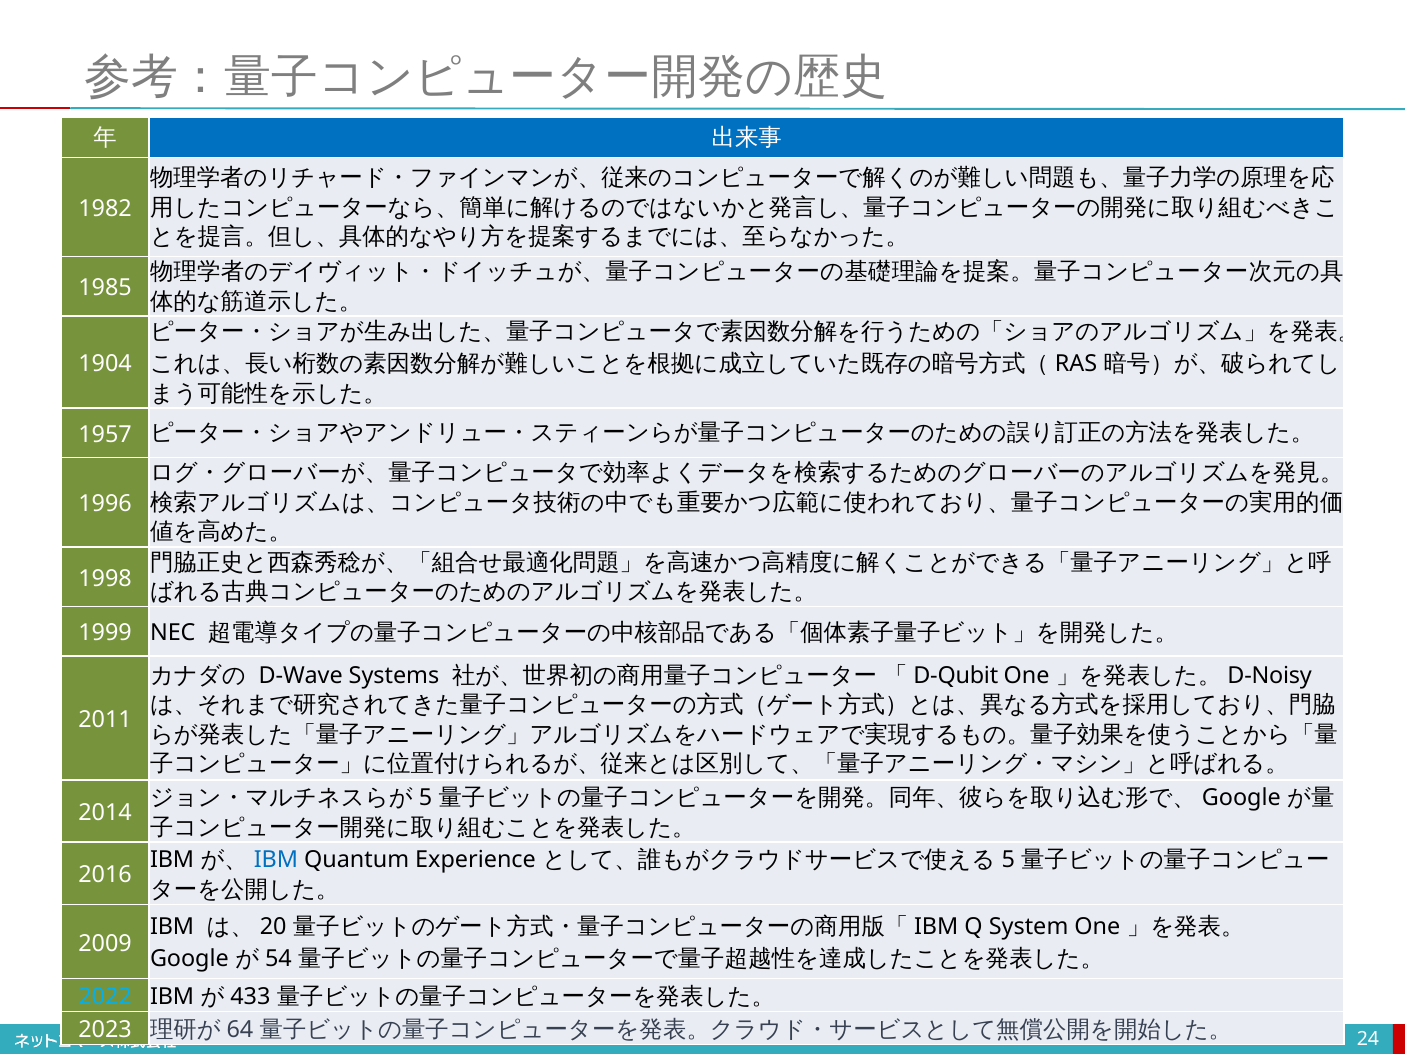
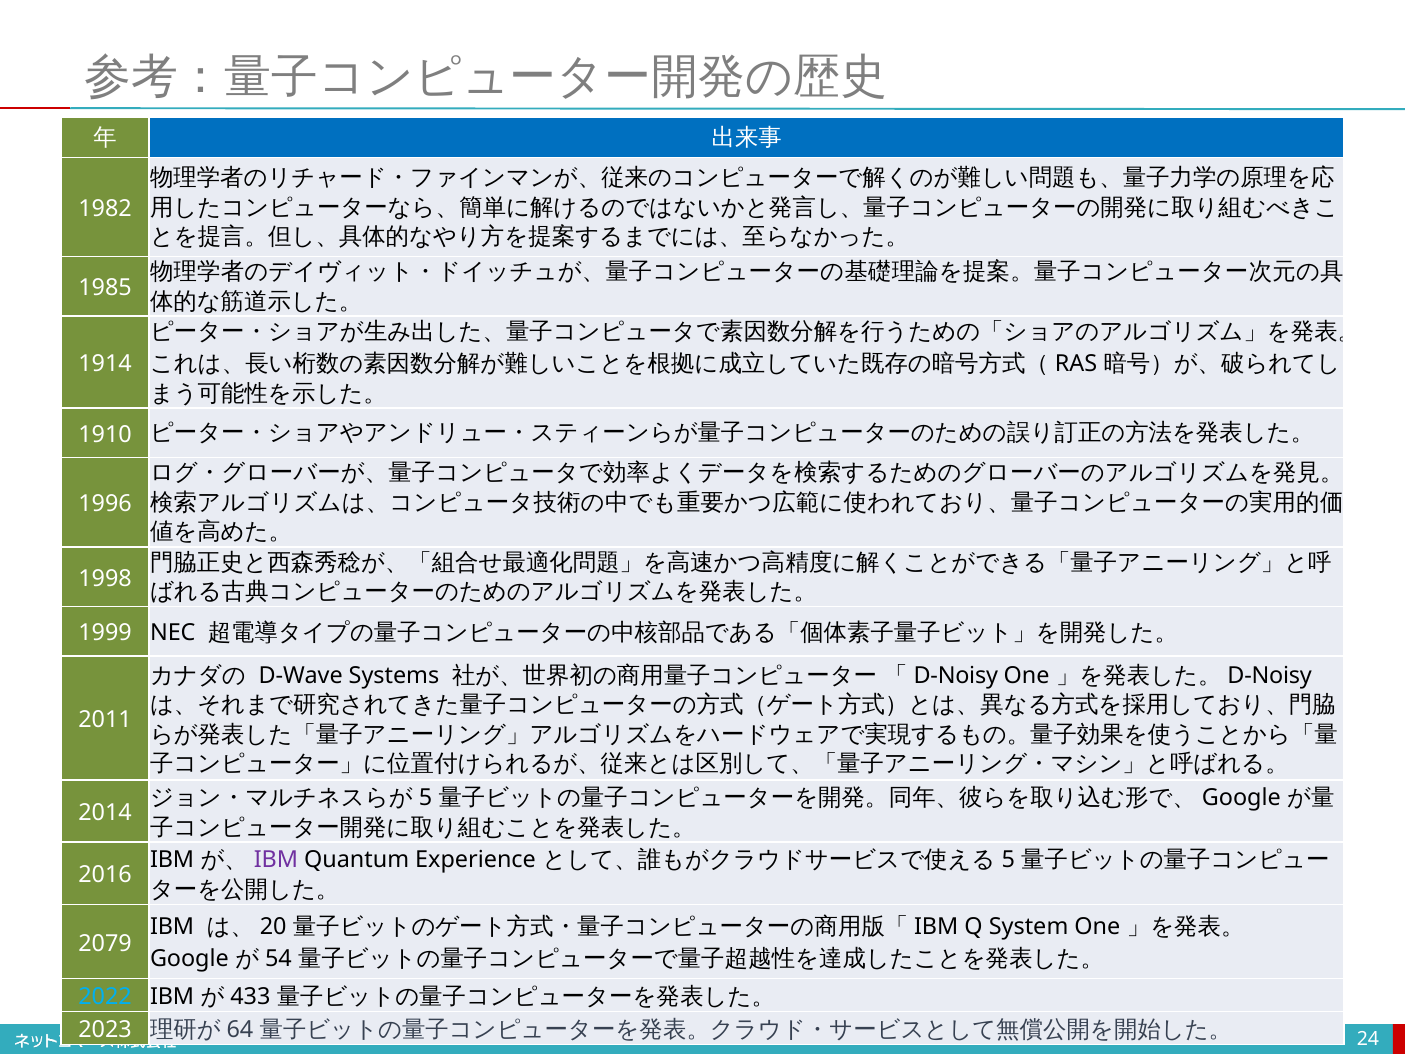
1904: 1904 -> 1914
1957: 1957 -> 1910
D-Qubit at (956, 675): D-Qubit -> D-Noisy
IBM at (276, 860) colour: blue -> purple
2009: 2009 -> 2079
